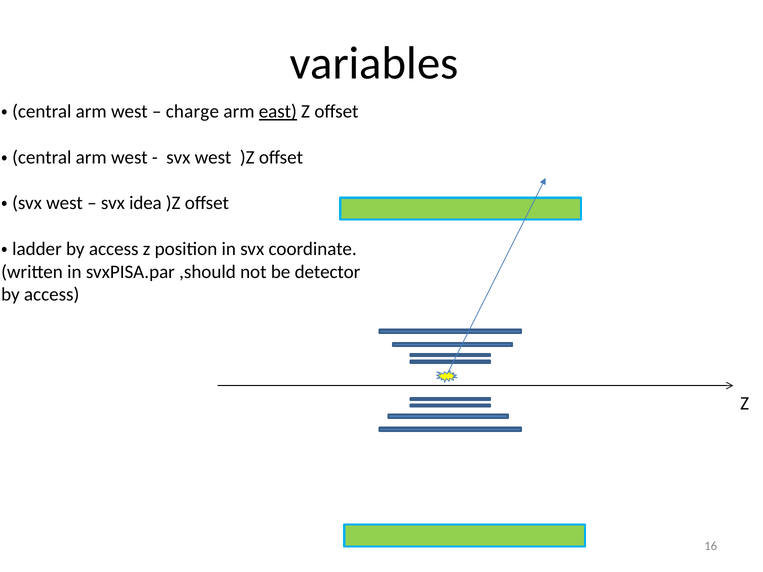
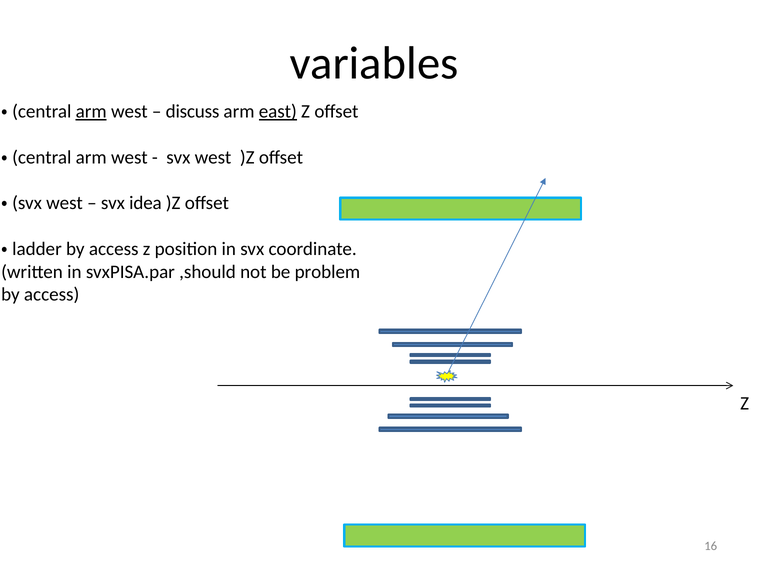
arm at (91, 112) underline: none -> present
charge: charge -> discuss
detector: detector -> problem
